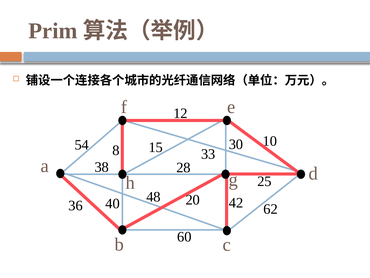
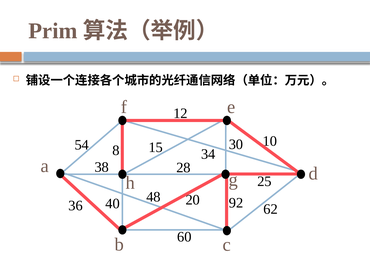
33: 33 -> 34
42: 42 -> 92
